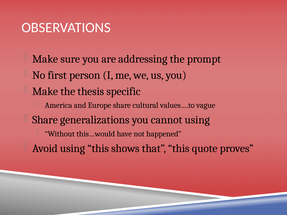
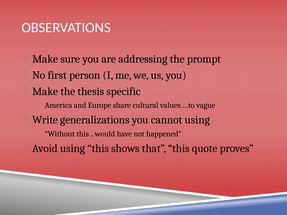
Share at (45, 120): Share -> Write
